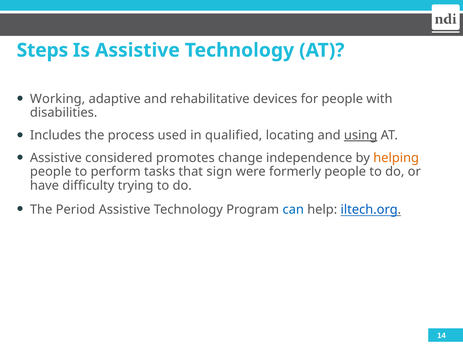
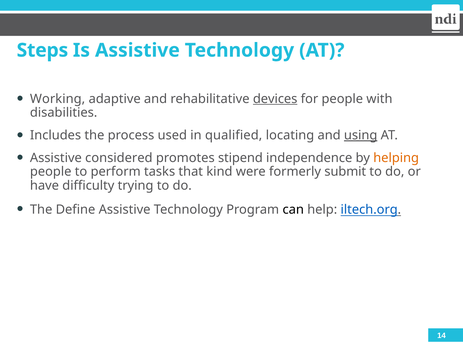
devices underline: none -> present
change: change -> stipend
sign: sign -> kind
formerly people: people -> submit
Period: Period -> Define
can colour: blue -> black
